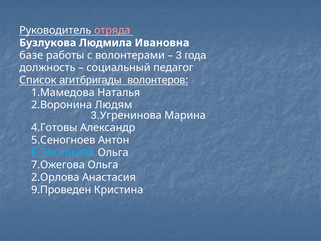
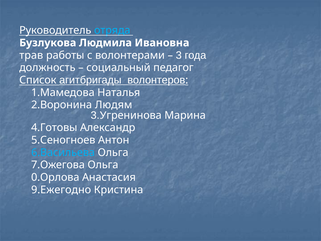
отряда colour: pink -> light blue
базе: базе -> трав
2.Орлова: 2.Орлова -> 0.Орлова
9.Проведен: 9.Проведен -> 9.Ежегодно
